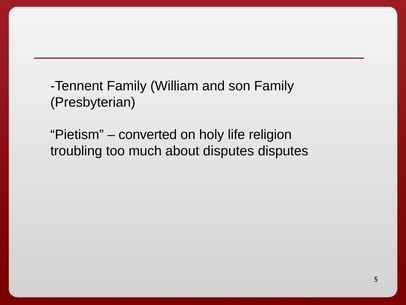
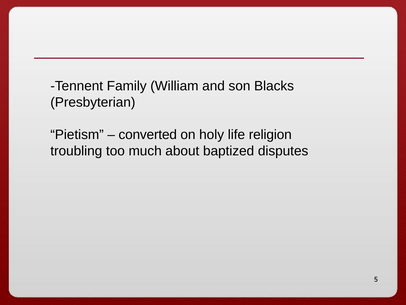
son Family: Family -> Blacks
about disputes: disputes -> baptized
